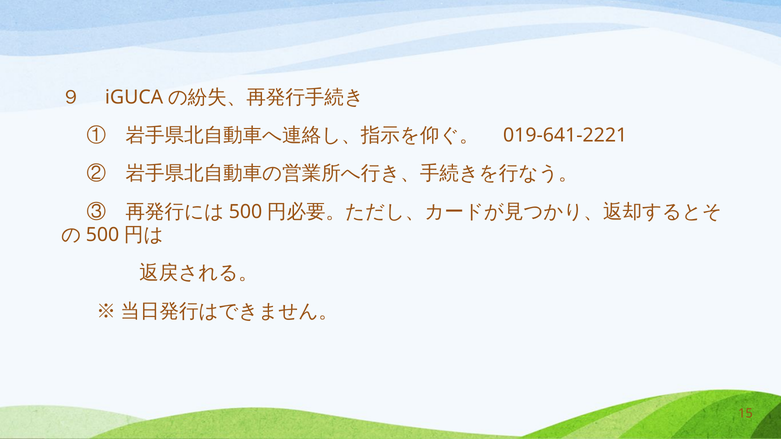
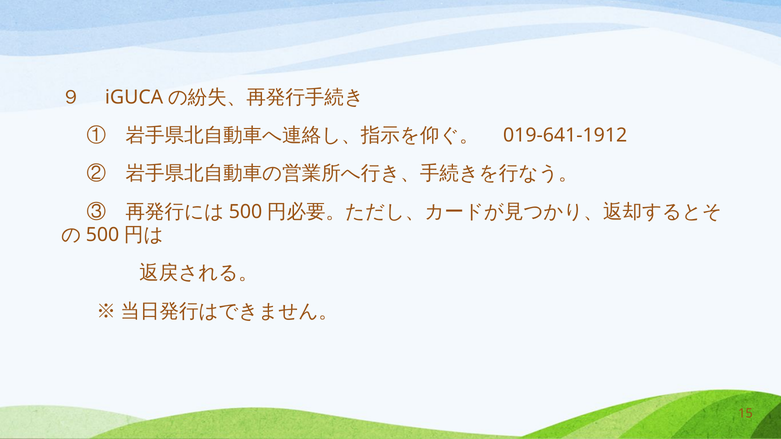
019-641-2221: 019-641-2221 -> 019-641-1912
